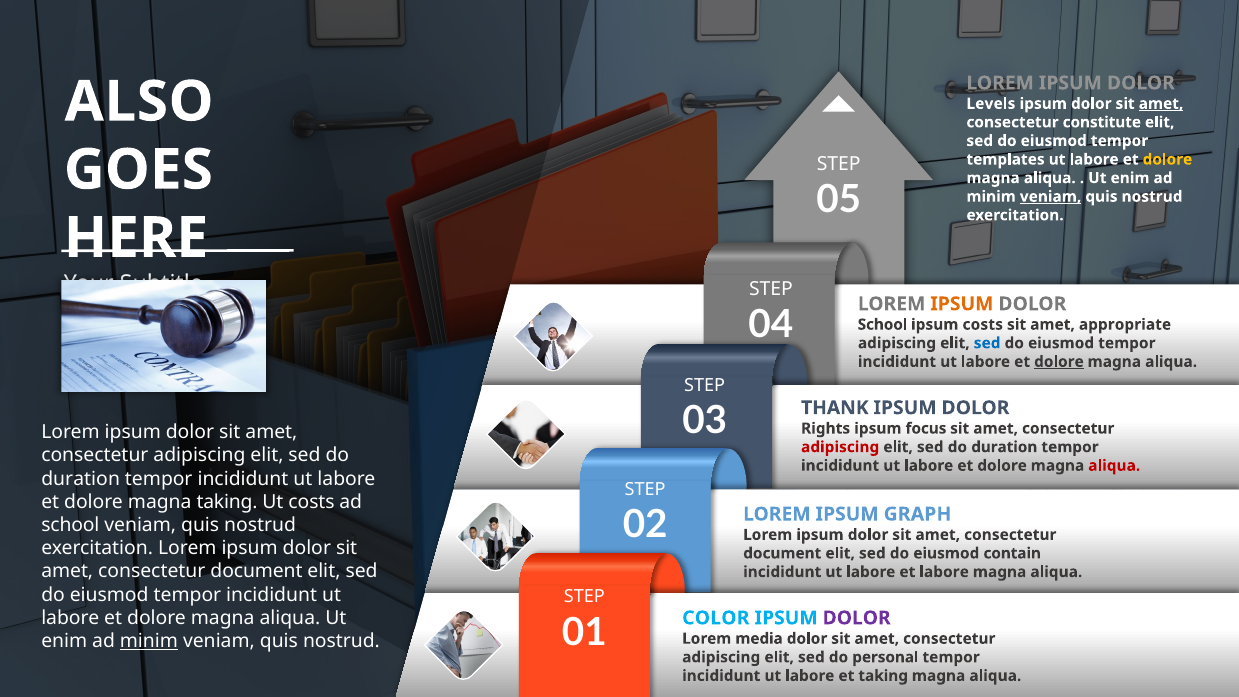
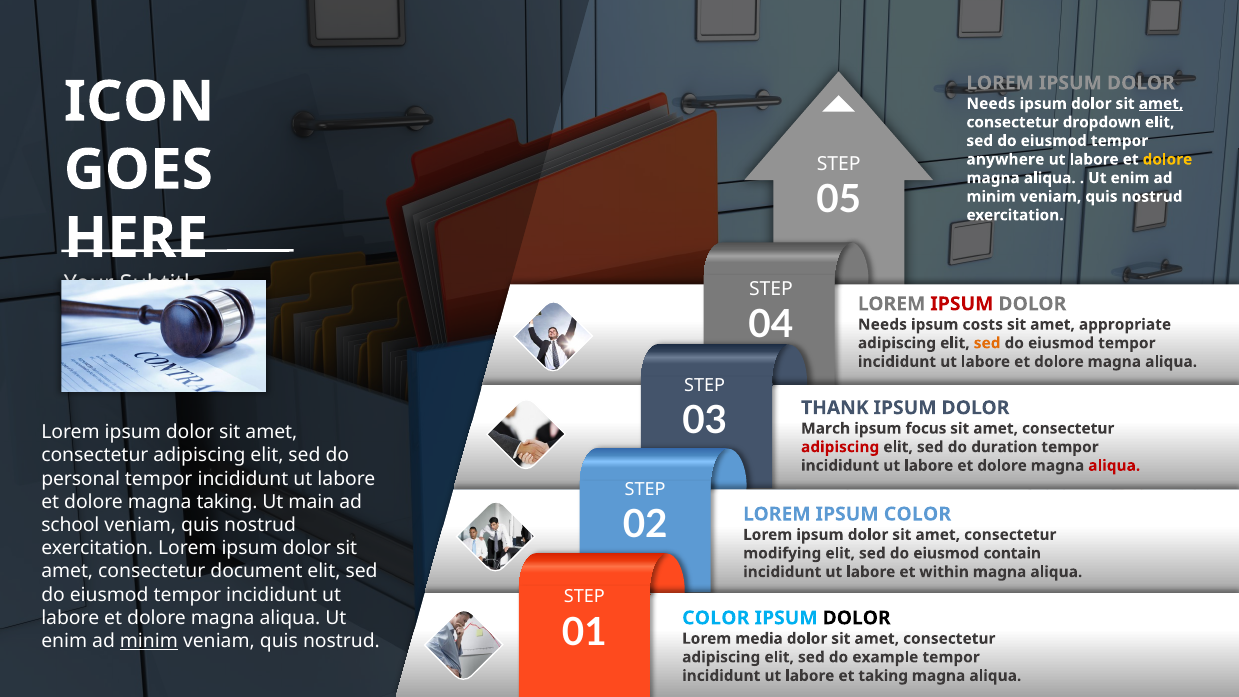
ALSO: ALSO -> ICON
Levels at (991, 104): Levels -> Needs
constitute: constitute -> dropdown
templates: templates -> anywhere
veniam at (1051, 197) underline: present -> none
IPSUM at (962, 304) colour: orange -> red
School at (883, 325): School -> Needs
sed at (987, 343) colour: blue -> orange
dolore at (1059, 362) underline: present -> none
Rights: Rights -> March
duration at (81, 479): duration -> personal
Ut costs: costs -> main
IPSUM GRAPH: GRAPH -> COLOR
document at (782, 553): document -> modifying
et labore: labore -> within
DOLOR at (857, 618) colour: purple -> black
personal: personal -> example
